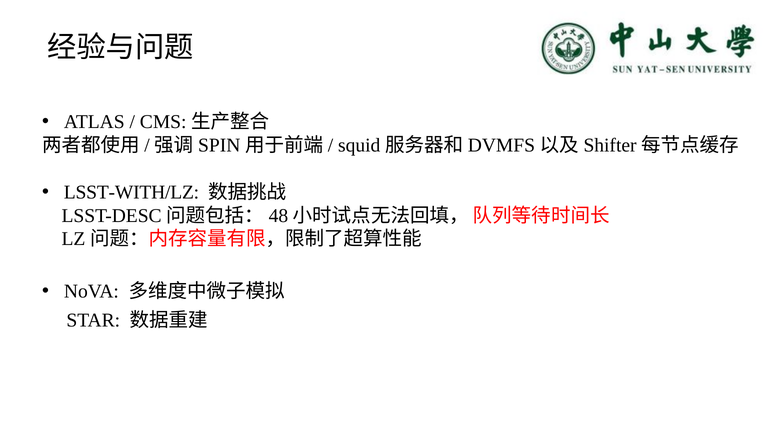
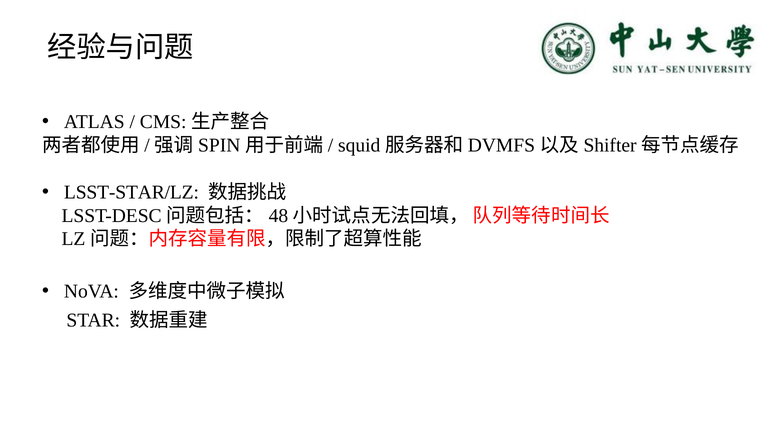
LSST-WITH/LZ: LSST-WITH/LZ -> LSST-STAR/LZ
